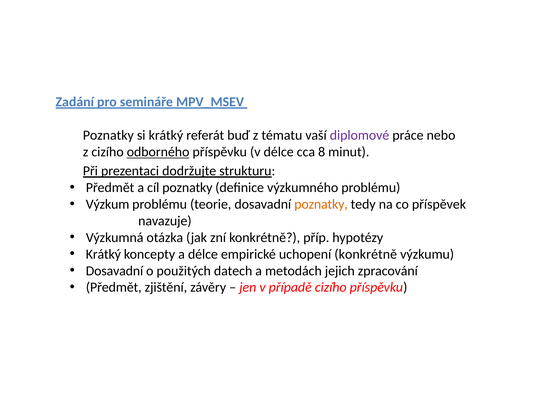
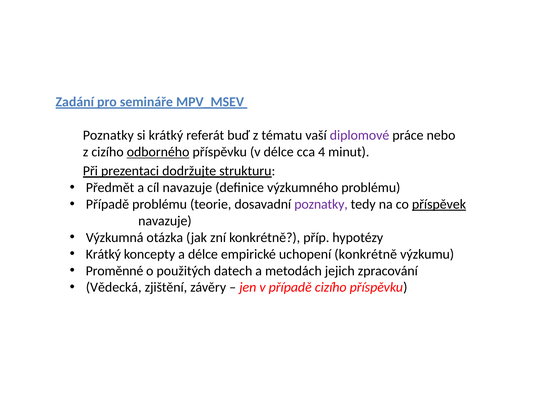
8: 8 -> 4
cíl poznatky: poznatky -> navazuje
Výzkum at (108, 204): Výzkum -> Případě
poznatky at (321, 204) colour: orange -> purple
příspěvek underline: none -> present
Dosavadní at (114, 270): Dosavadní -> Proměnné
Předmět at (114, 287): Předmět -> Vědecká
